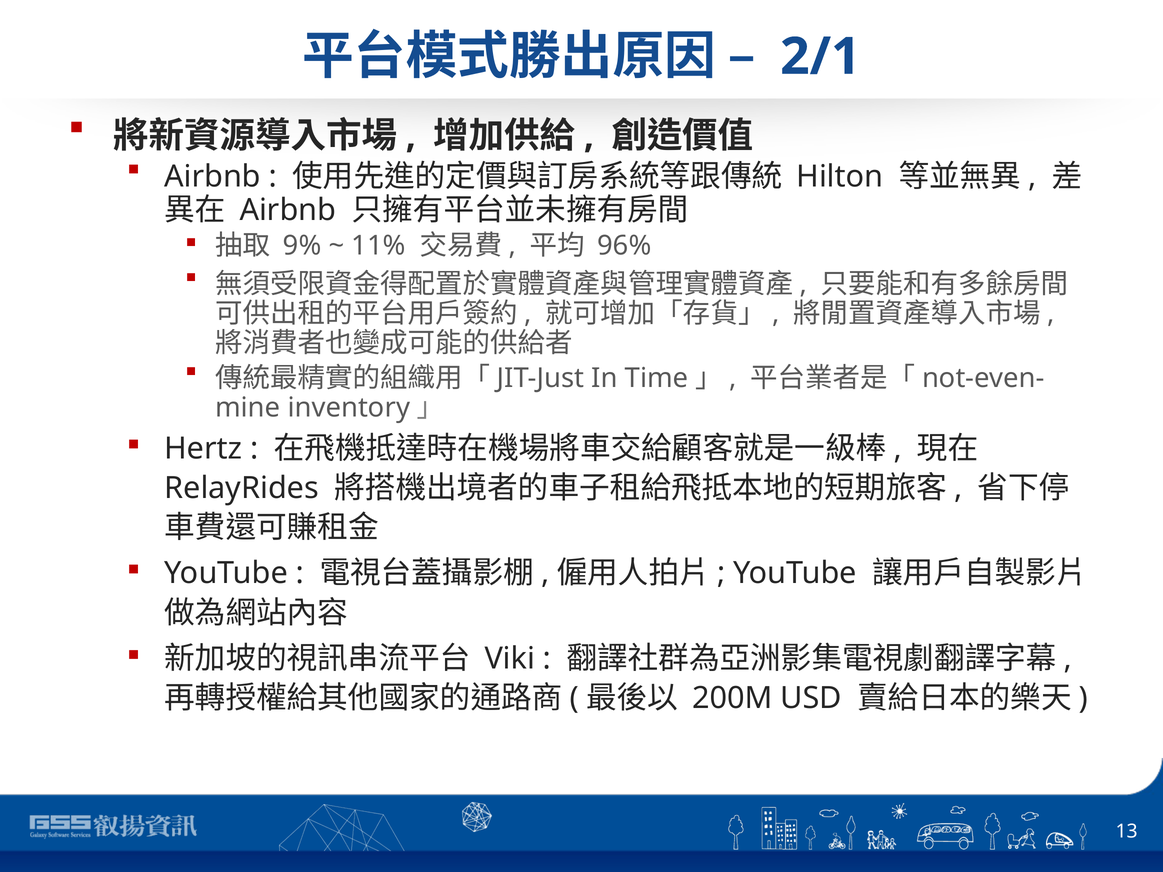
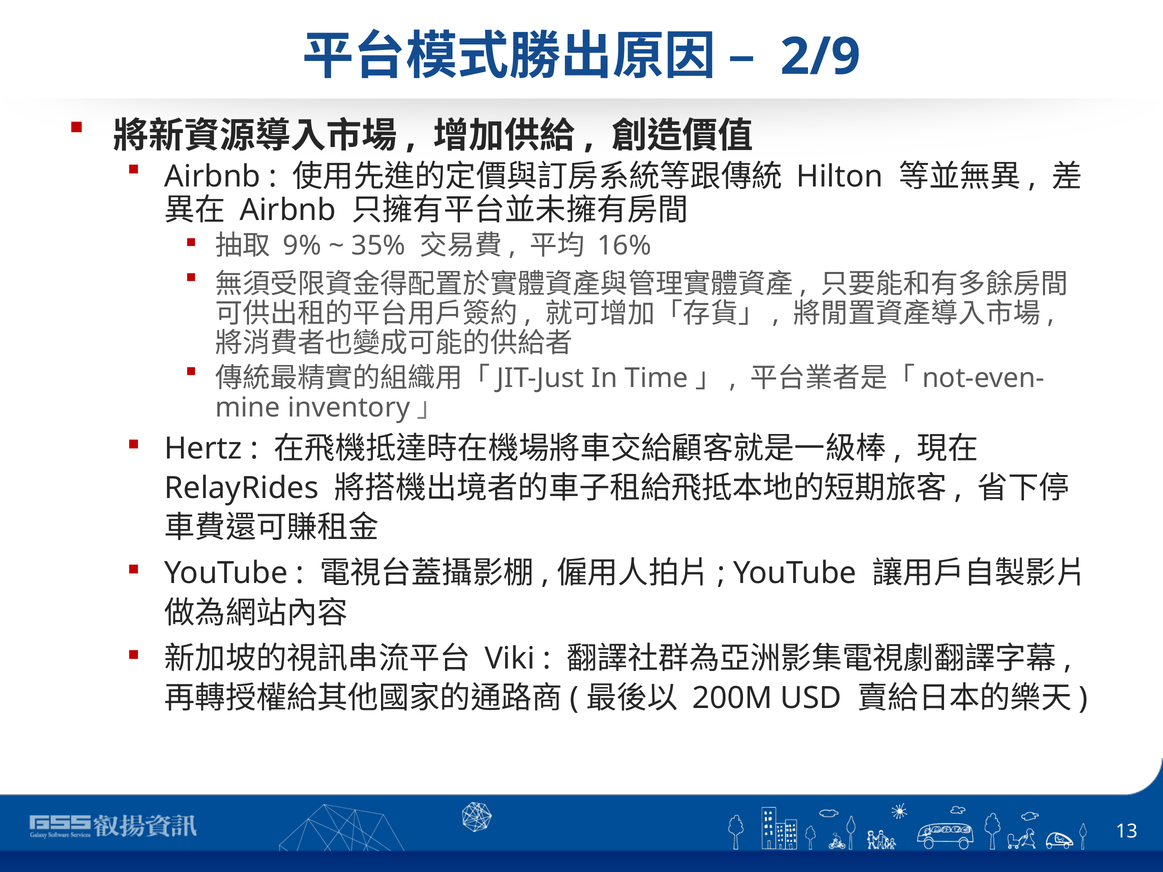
2/1: 2/1 -> 2/9
11%: 11% -> 35%
96%: 96% -> 16%
